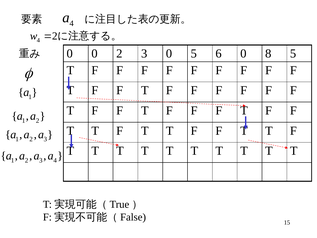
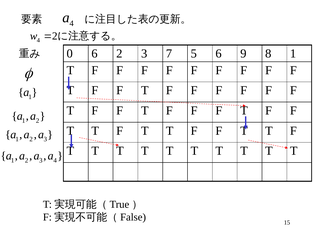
0 0: 0 -> 6
3 0: 0 -> 7
6 0: 0 -> 9
8 5: 5 -> 1
